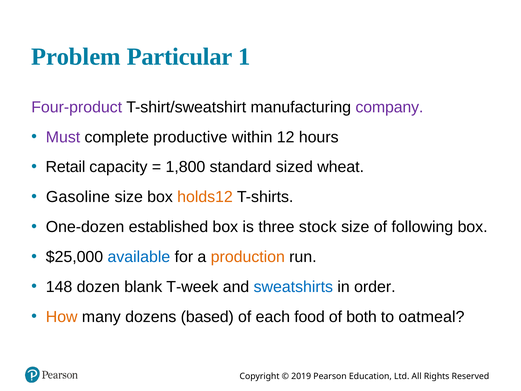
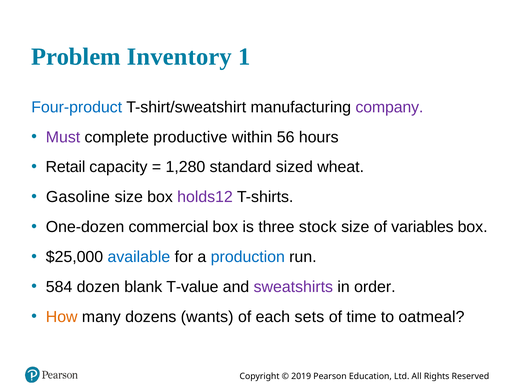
Particular: Particular -> Inventory
Four-product colour: purple -> blue
12: 12 -> 56
1,800: 1,800 -> 1,280
holds12 colour: orange -> purple
established: established -> commercial
following: following -> variables
production colour: orange -> blue
148: 148 -> 584
T-week: T-week -> T-value
sweatshirts colour: blue -> purple
based: based -> wants
food: food -> sets
both: both -> time
